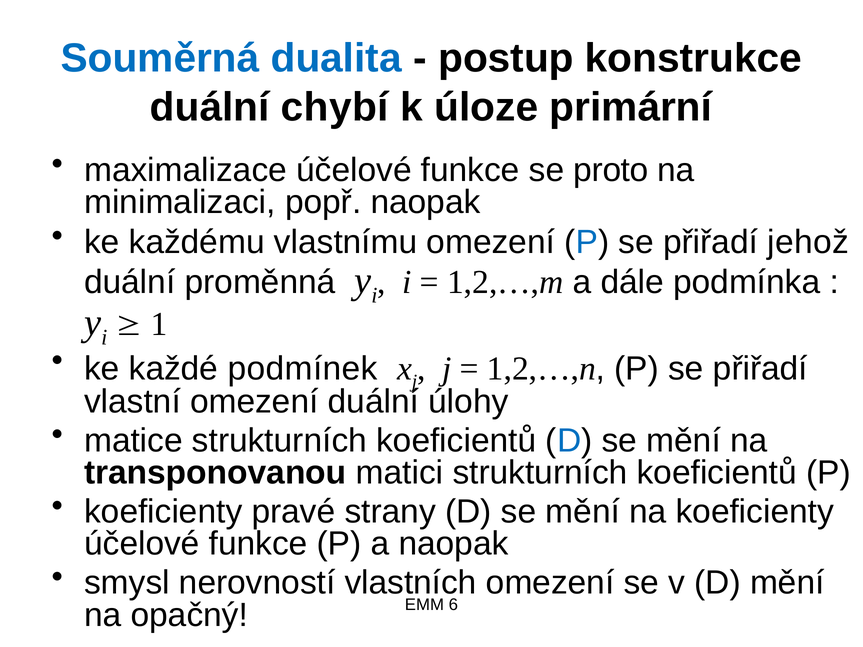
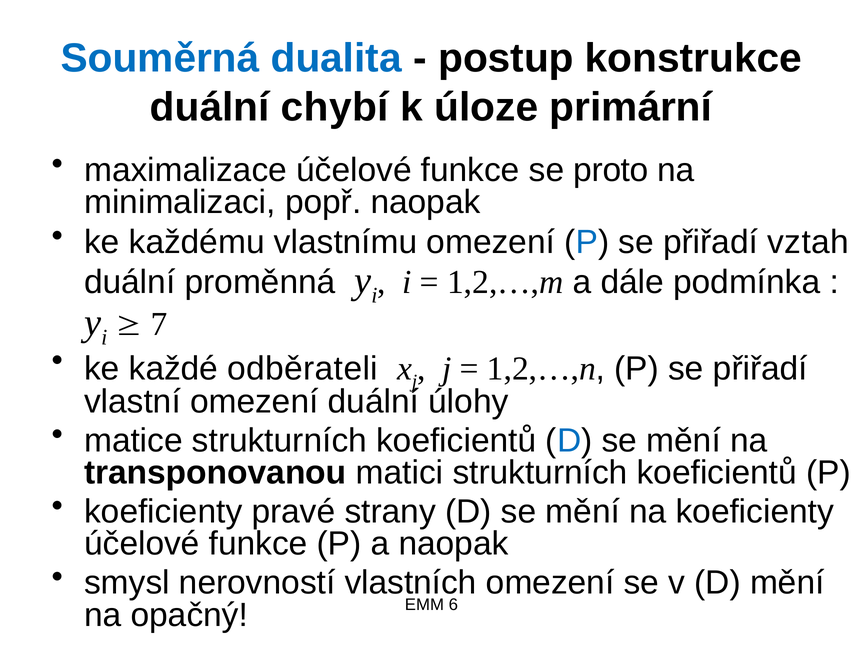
jehož: jehož -> vztah
1: 1 -> 7
podmínek: podmínek -> odběrateli
